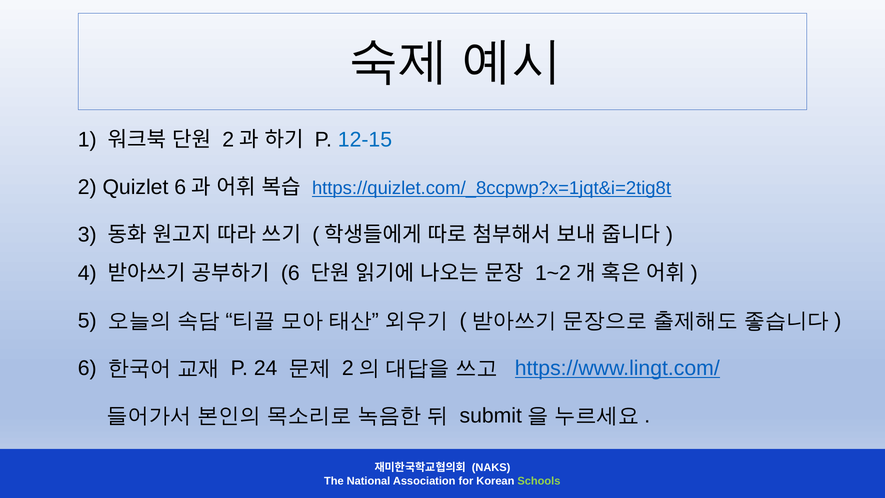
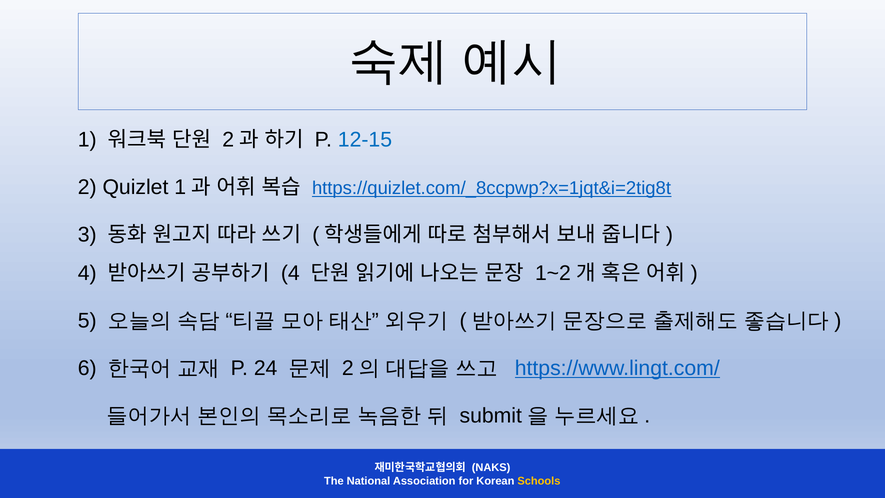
Quizlet 6: 6 -> 1
6 at (290, 273): 6 -> 4
Schools colour: light green -> yellow
